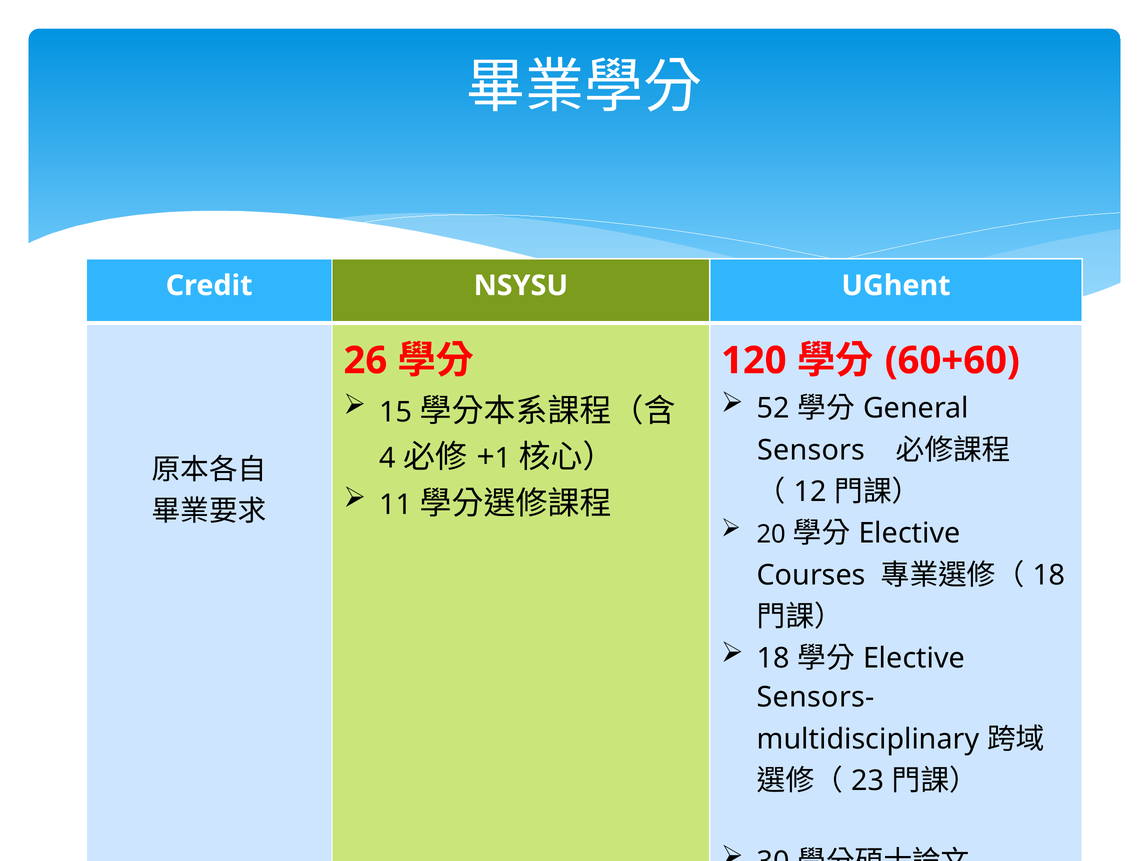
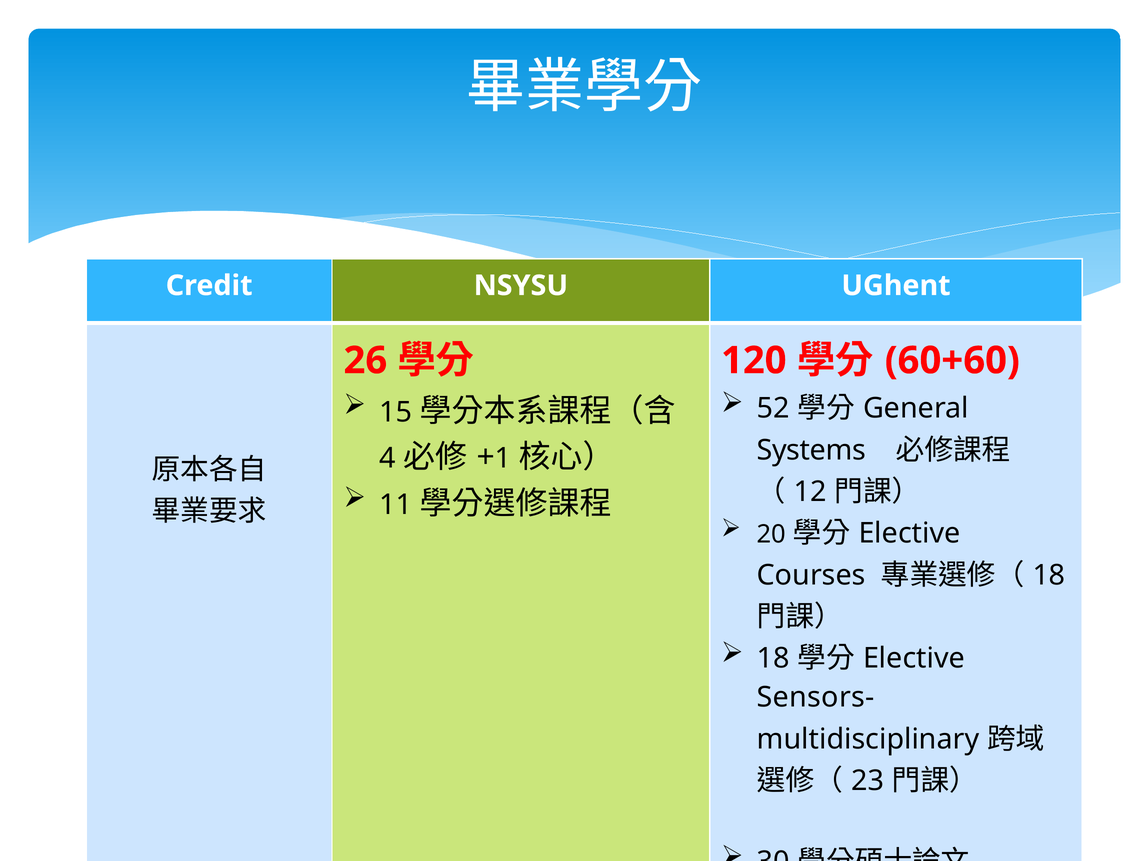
Sensors: Sensors -> Systems
